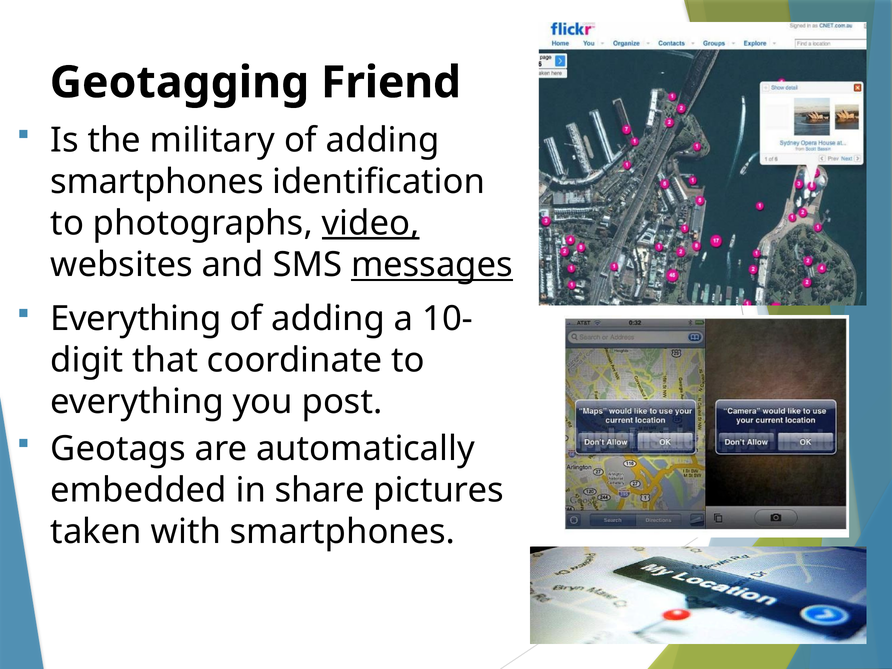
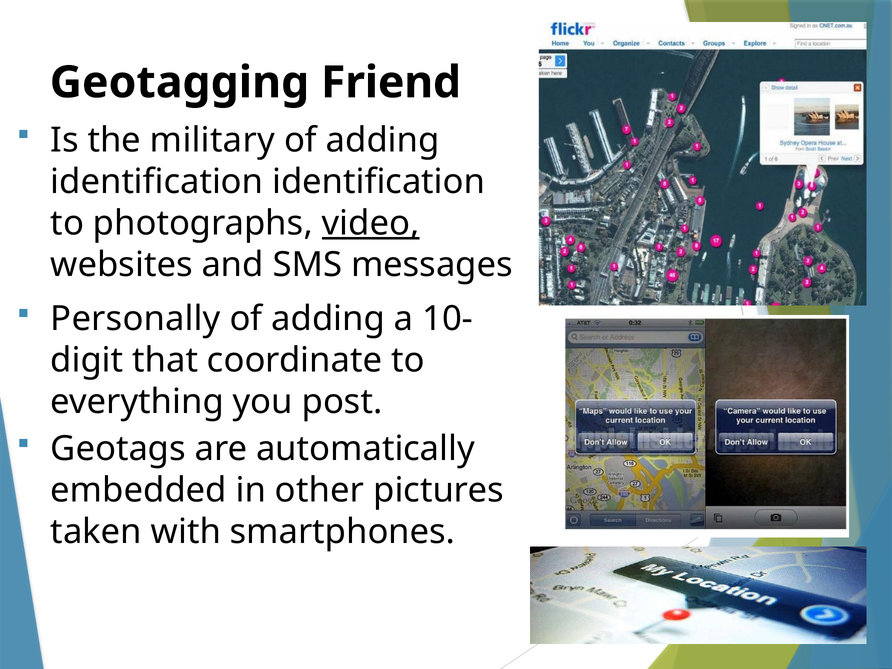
smartphones at (157, 182): smartphones -> identification
messages underline: present -> none
Everything at (136, 319): Everything -> Personally
share: share -> other
